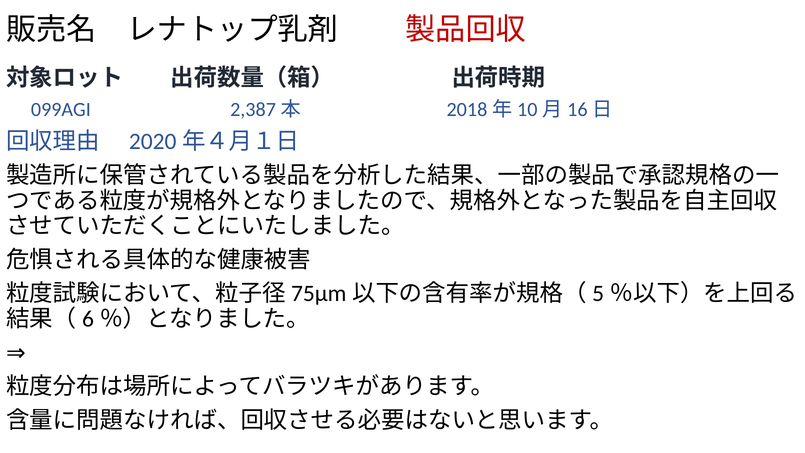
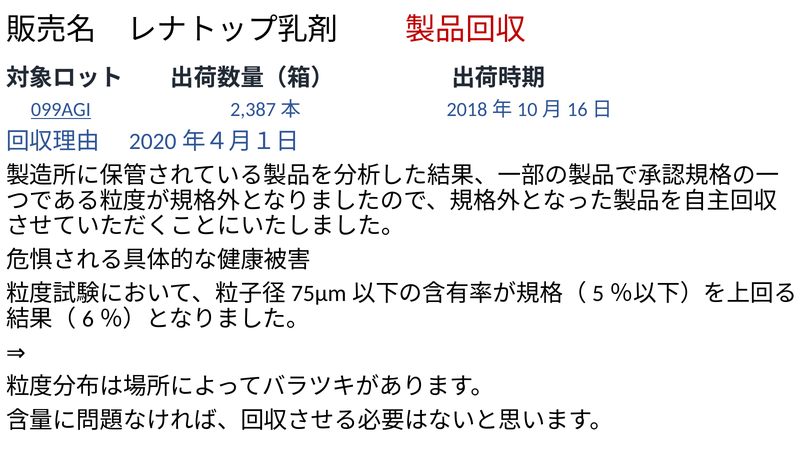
099AGI underline: none -> present
